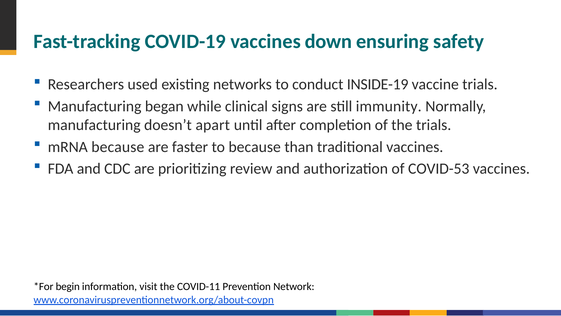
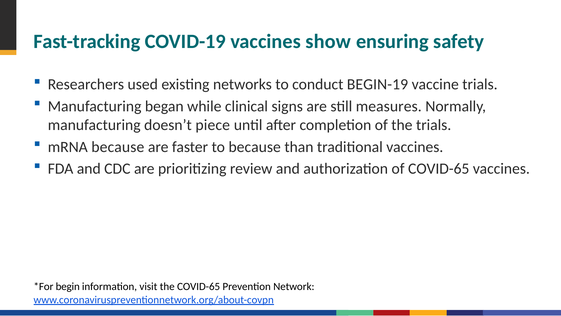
down: down -> show
INSIDE-19: INSIDE-19 -> BEGIN-19
immunity: immunity -> measures
apart: apart -> piece
of COVID-53: COVID-53 -> COVID-65
the COVID-11: COVID-11 -> COVID-65
